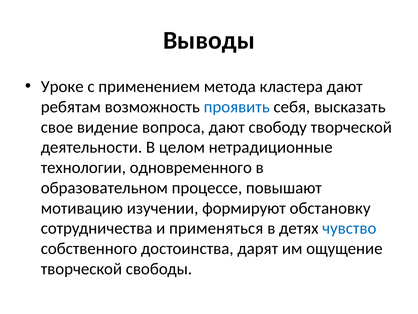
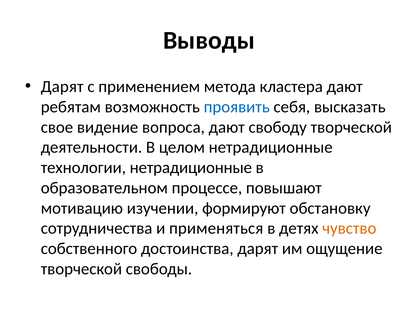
Уроке at (62, 87): Уроке -> Дарят
технологии одновременного: одновременного -> нетрадиционные
чувство colour: blue -> orange
